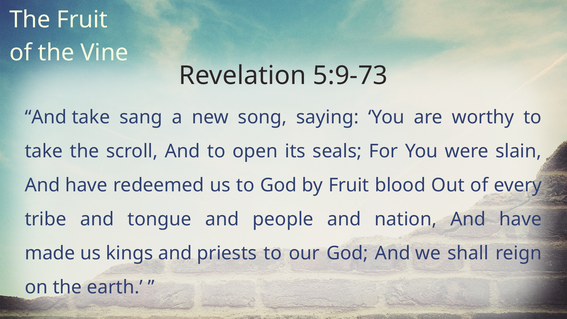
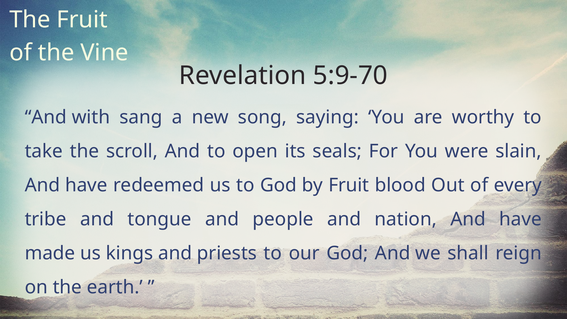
5:9-73: 5:9-73 -> 5:9-70
And take: take -> with
